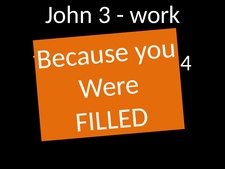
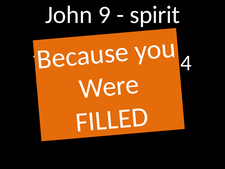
3: 3 -> 9
work: work -> spirit
